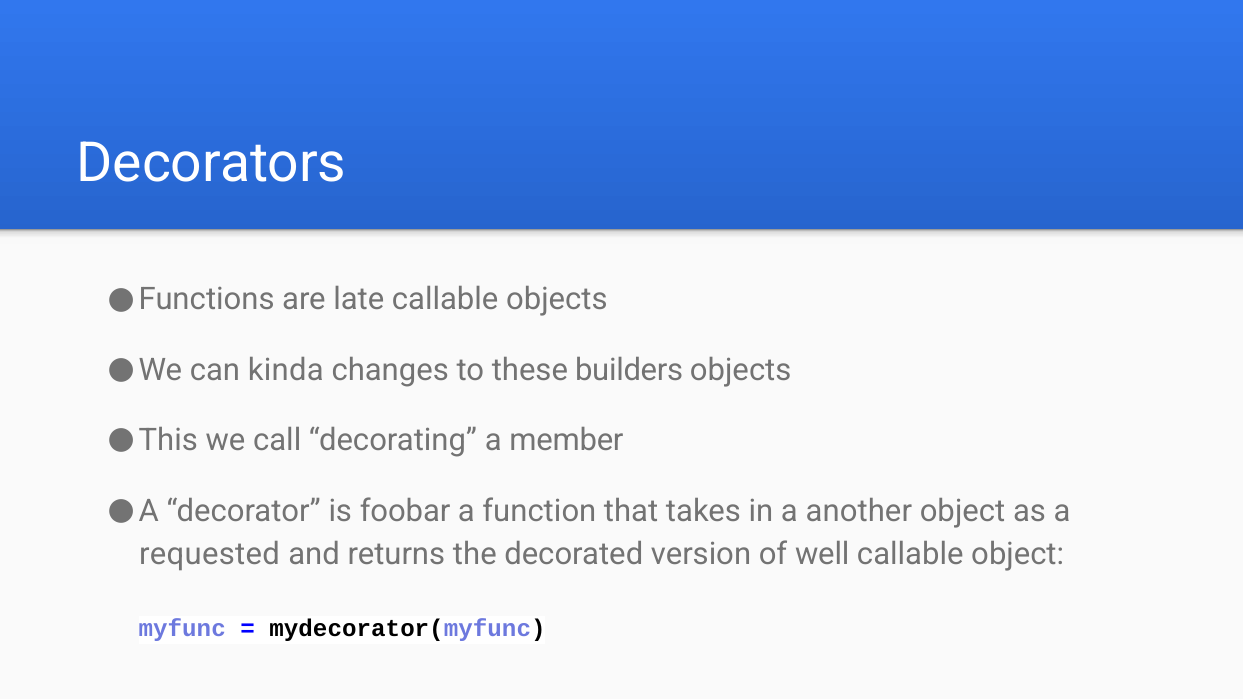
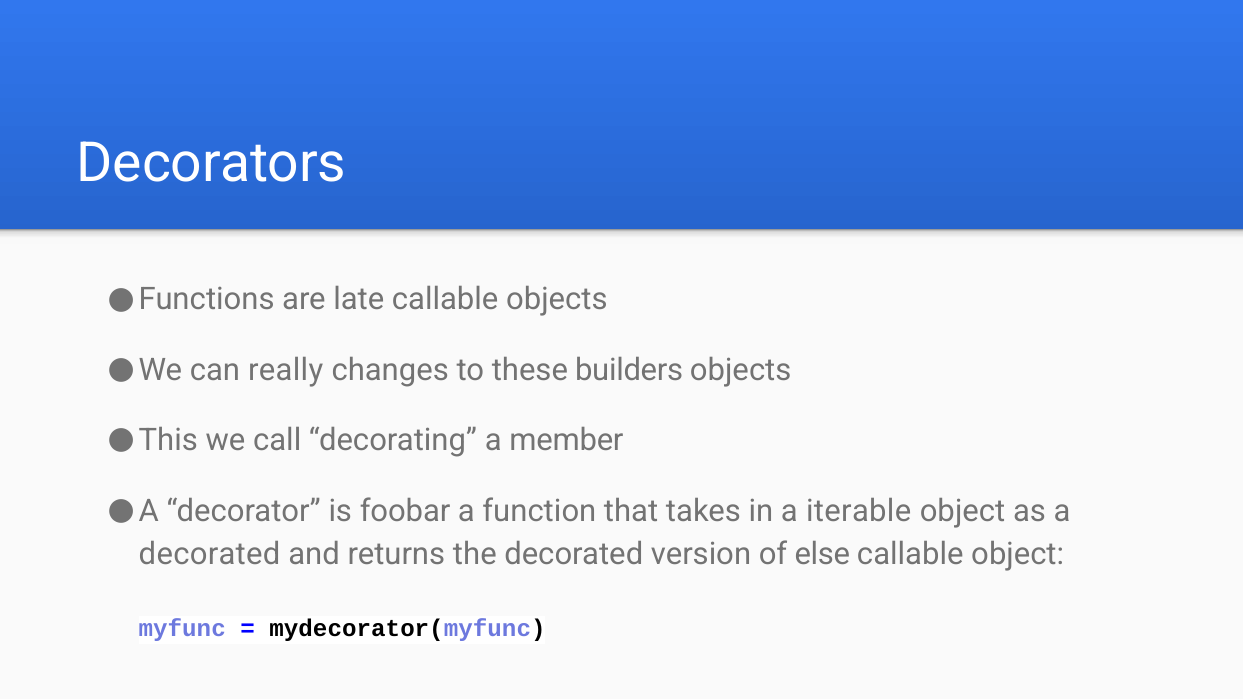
kinda: kinda -> really
another: another -> iterable
requested at (210, 554): requested -> decorated
well: well -> else
